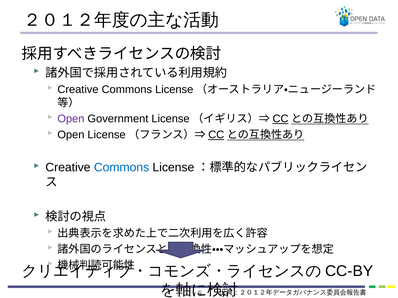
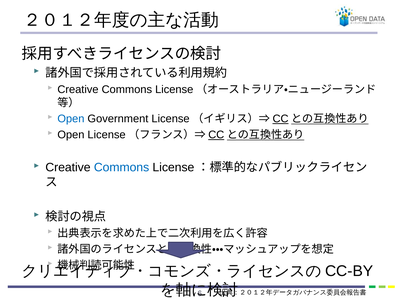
Open at (71, 119) colour: purple -> blue
